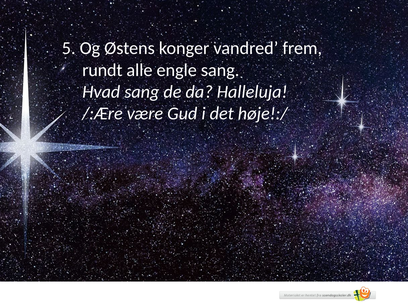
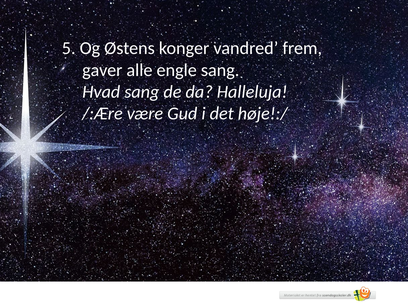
rundt: rundt -> gaver
